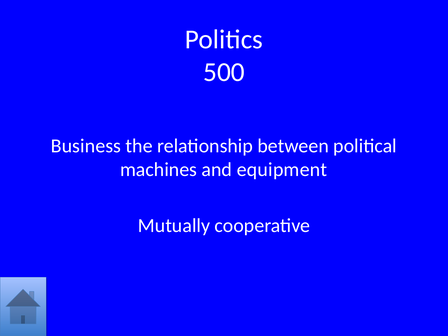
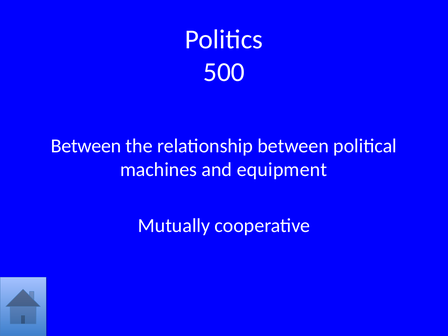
Business at (86, 146): Business -> Between
